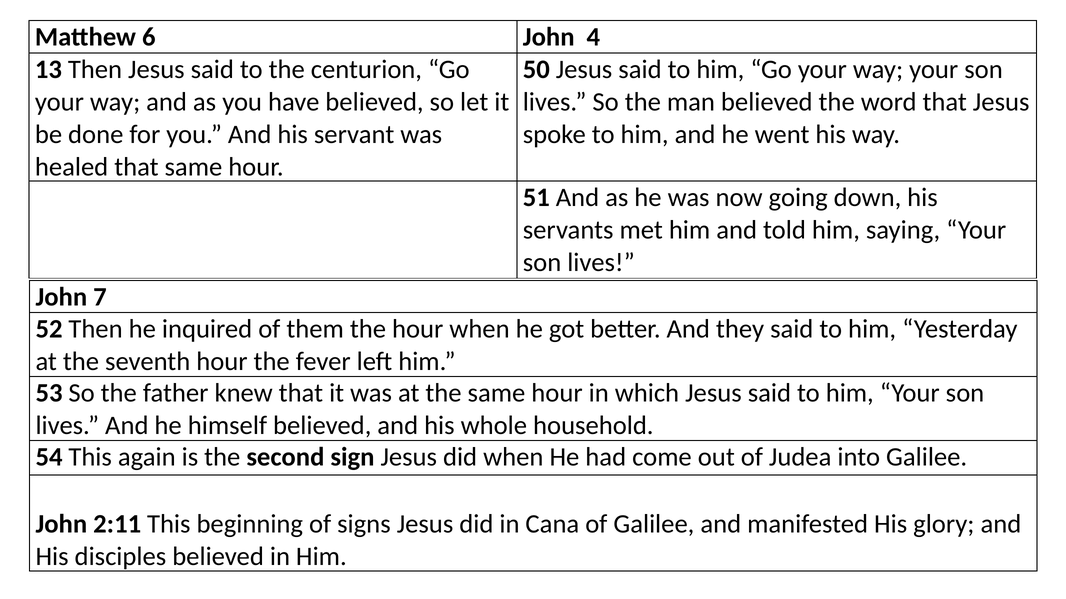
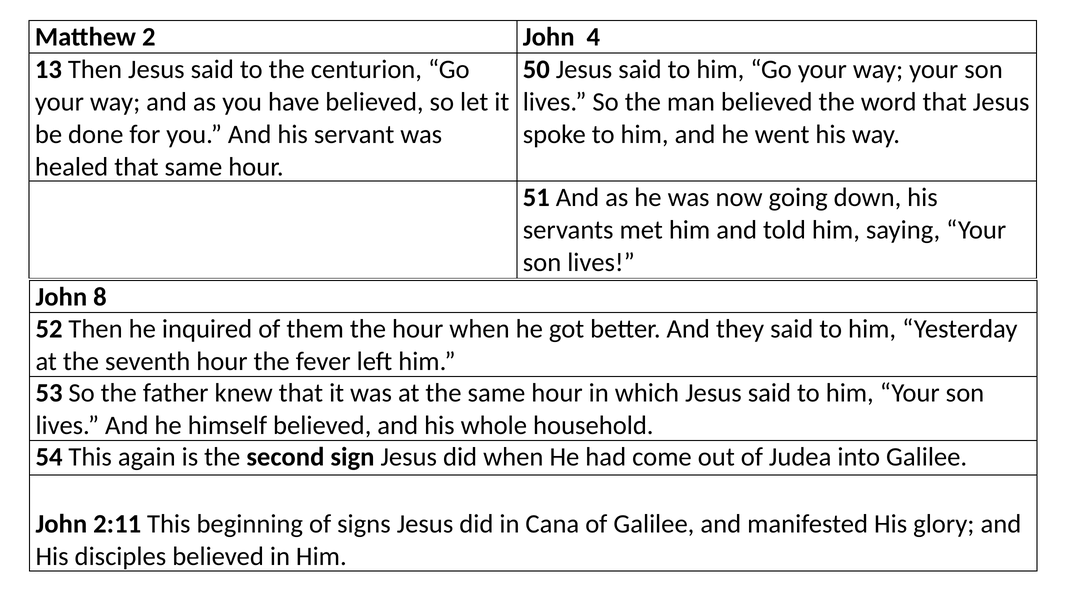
6: 6 -> 2
7: 7 -> 8
